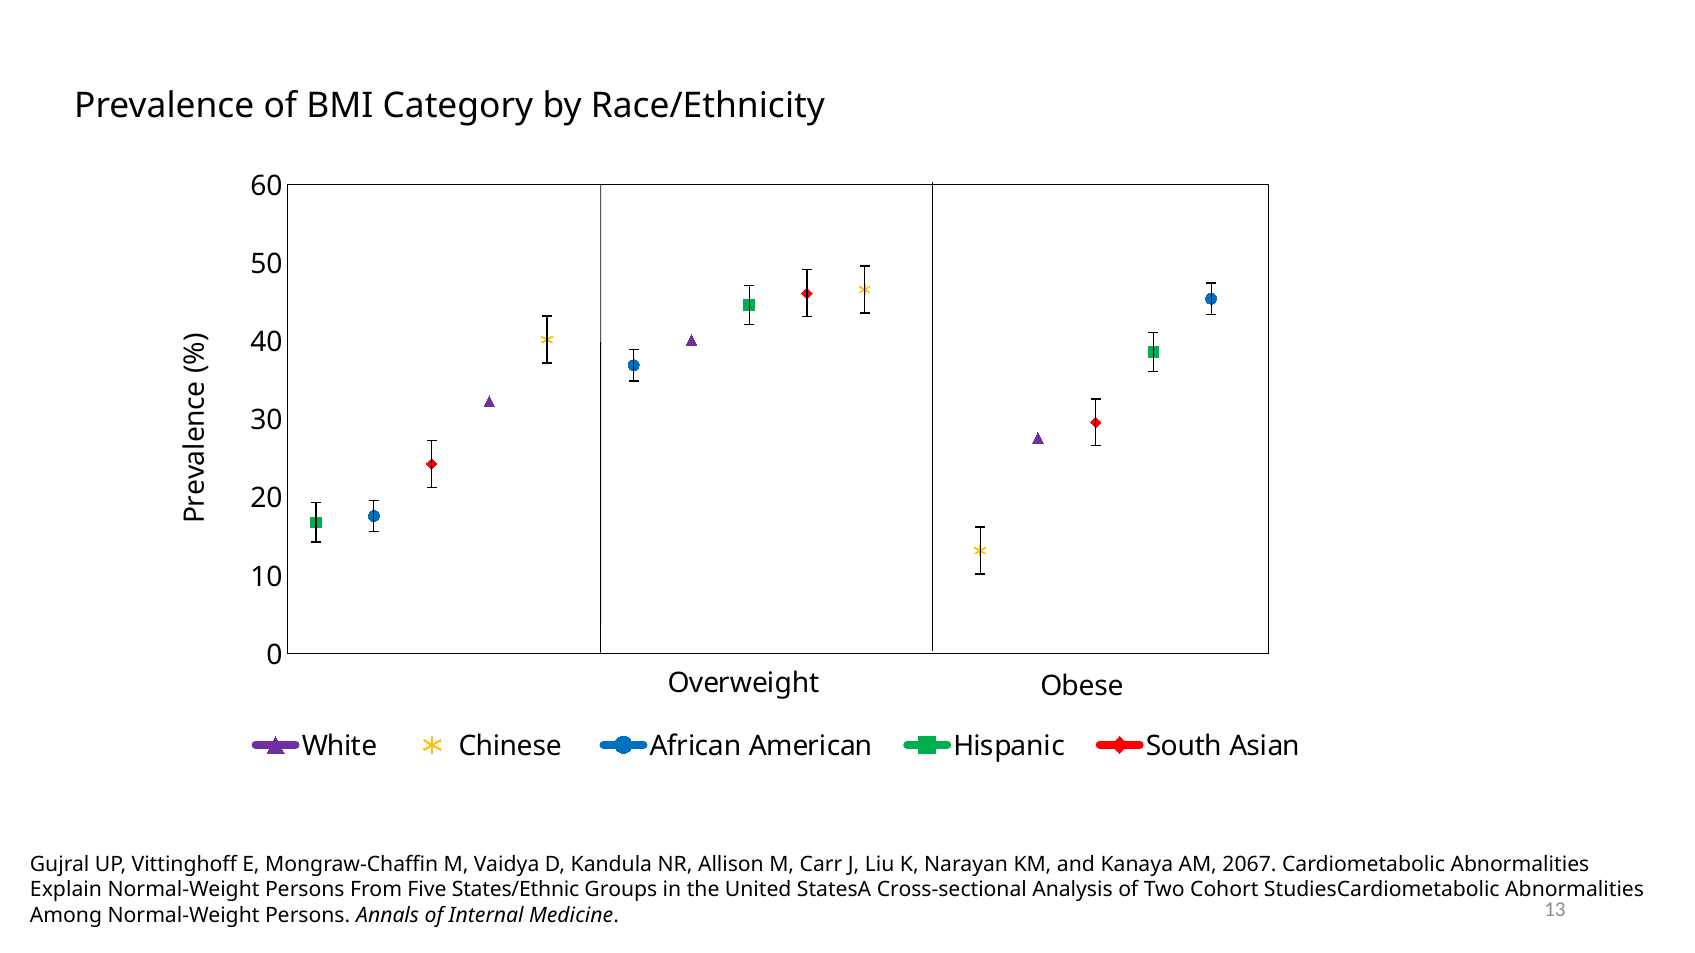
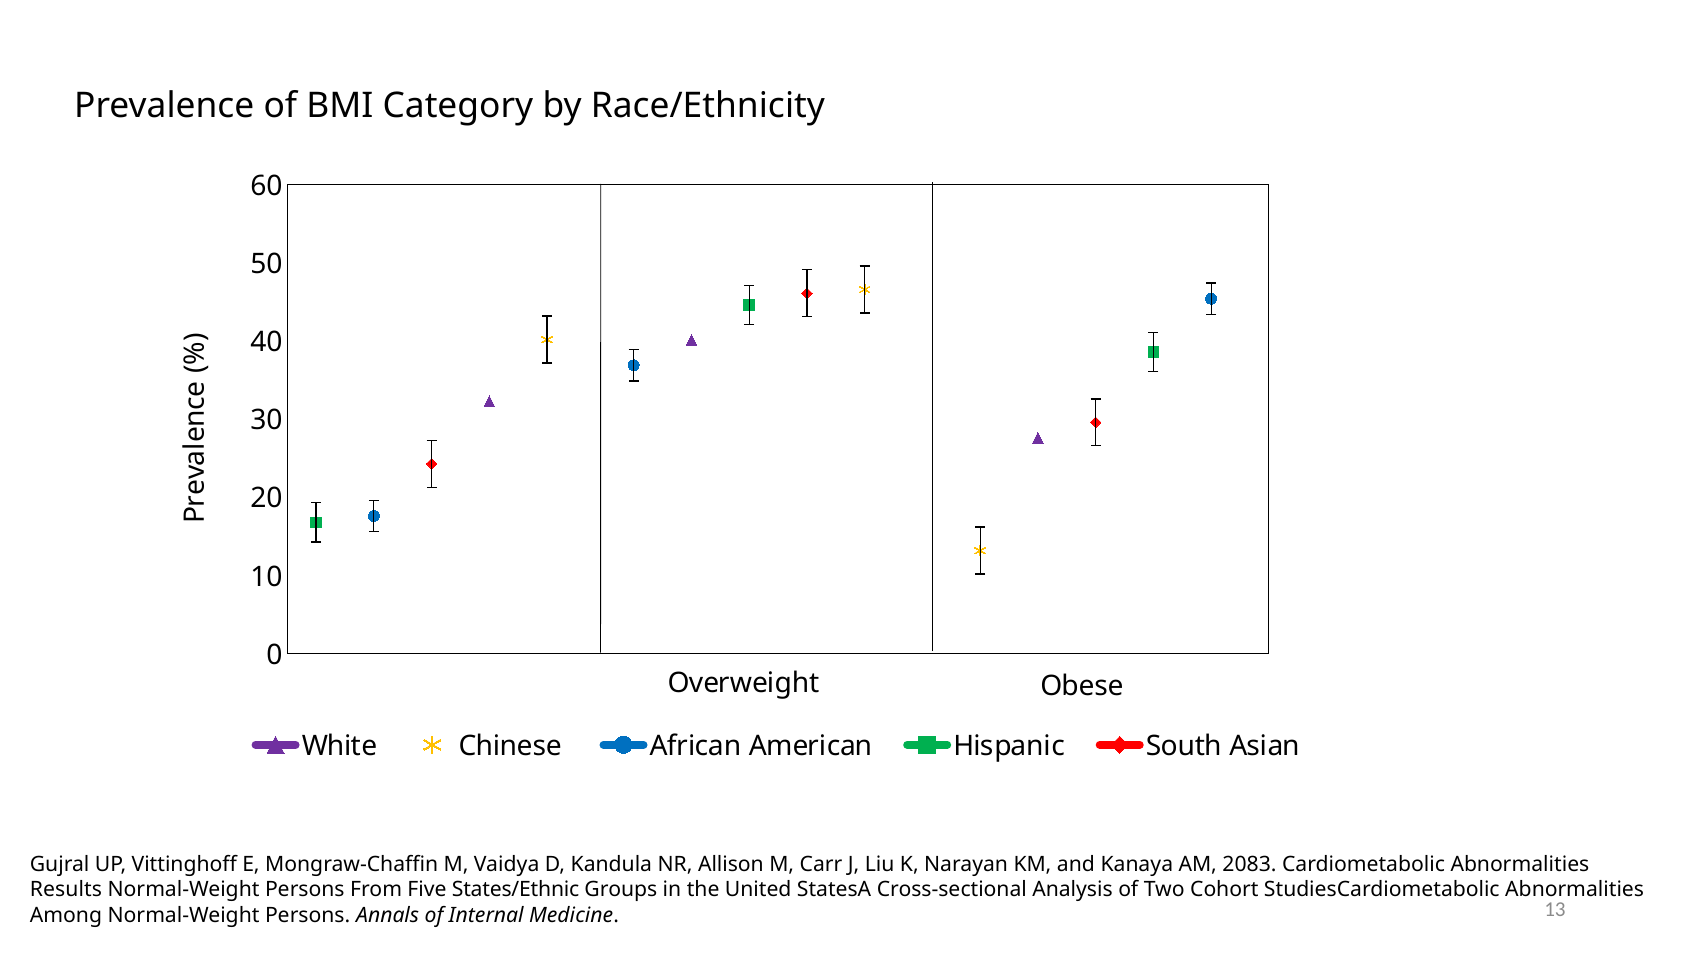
2067: 2067 -> 2083
Explain: Explain -> Results
